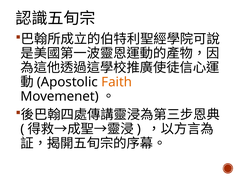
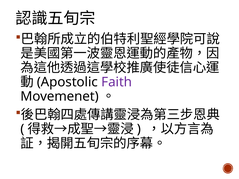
Faith colour: orange -> purple
